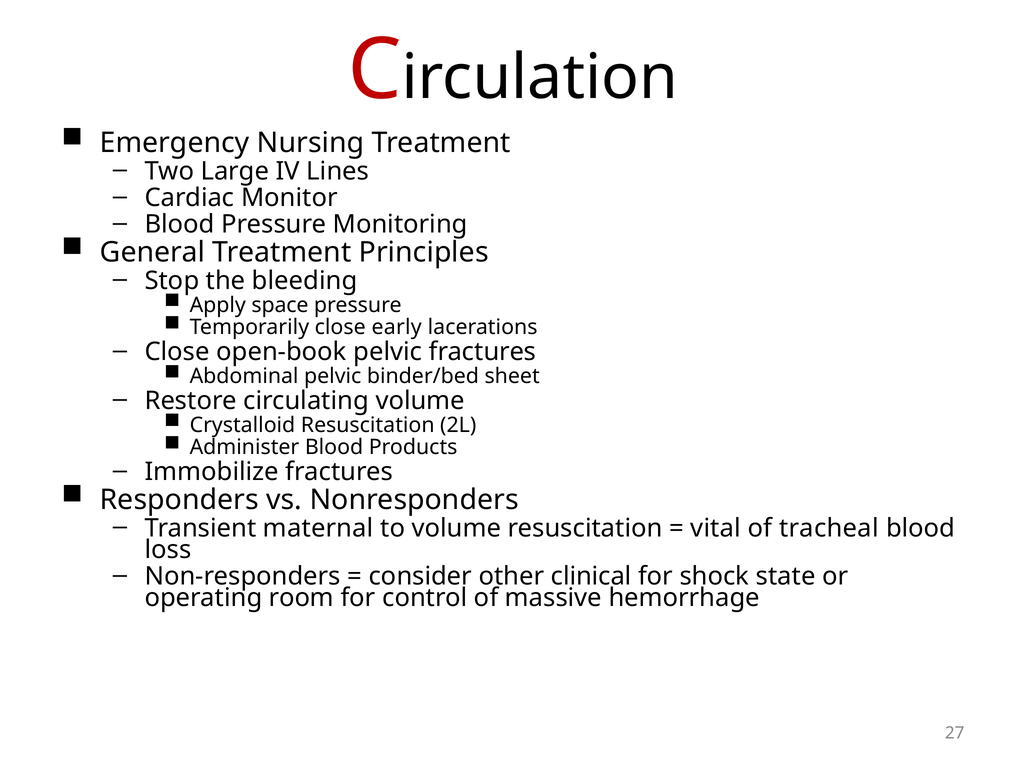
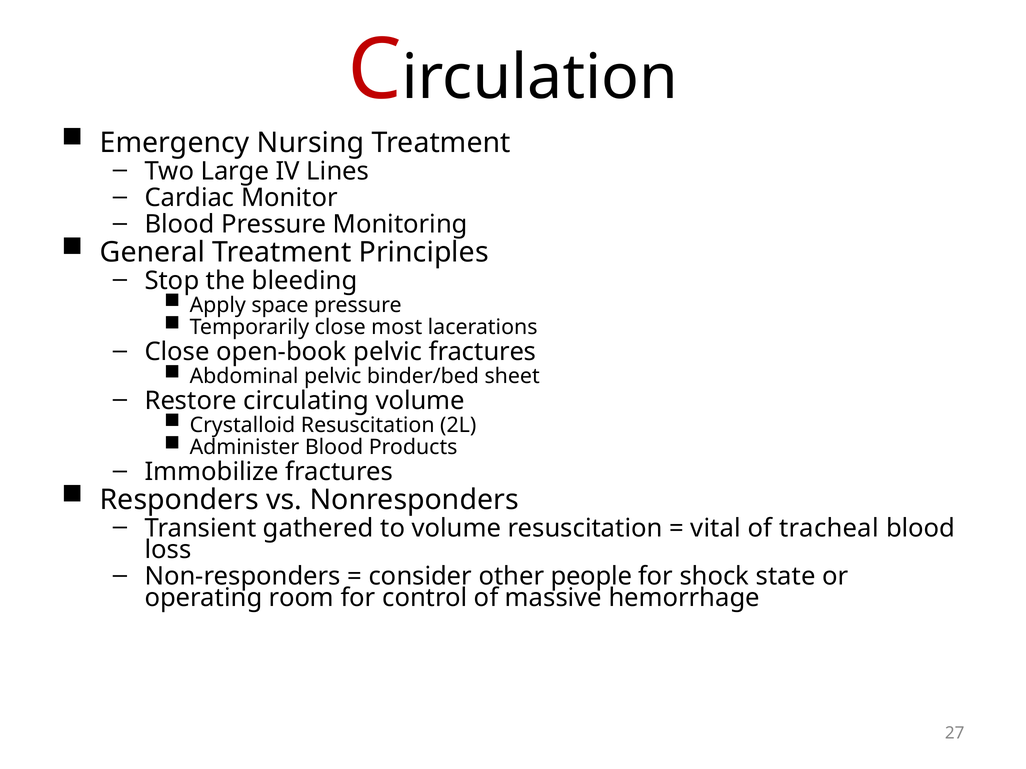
early: early -> most
maternal: maternal -> gathered
clinical: clinical -> people
